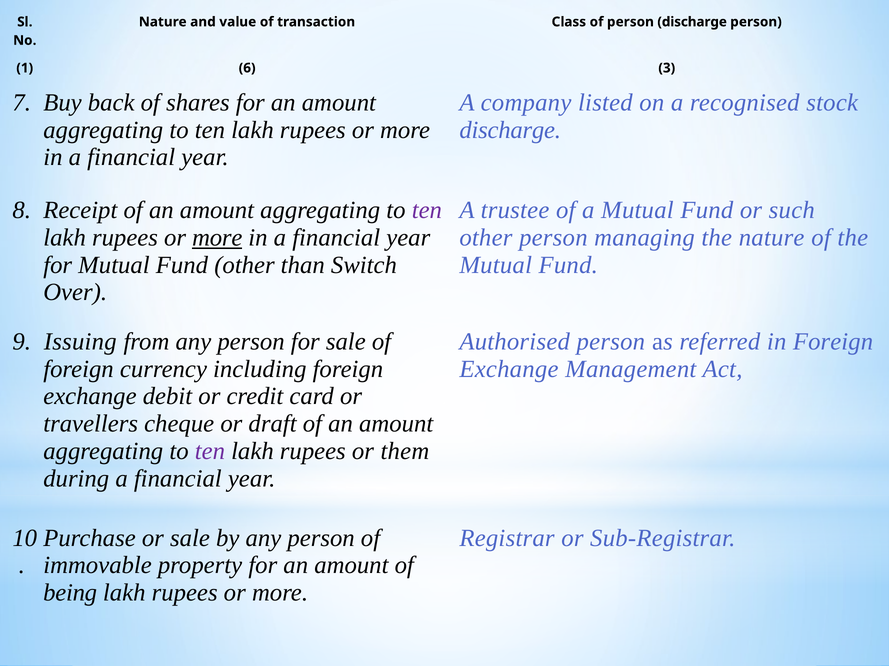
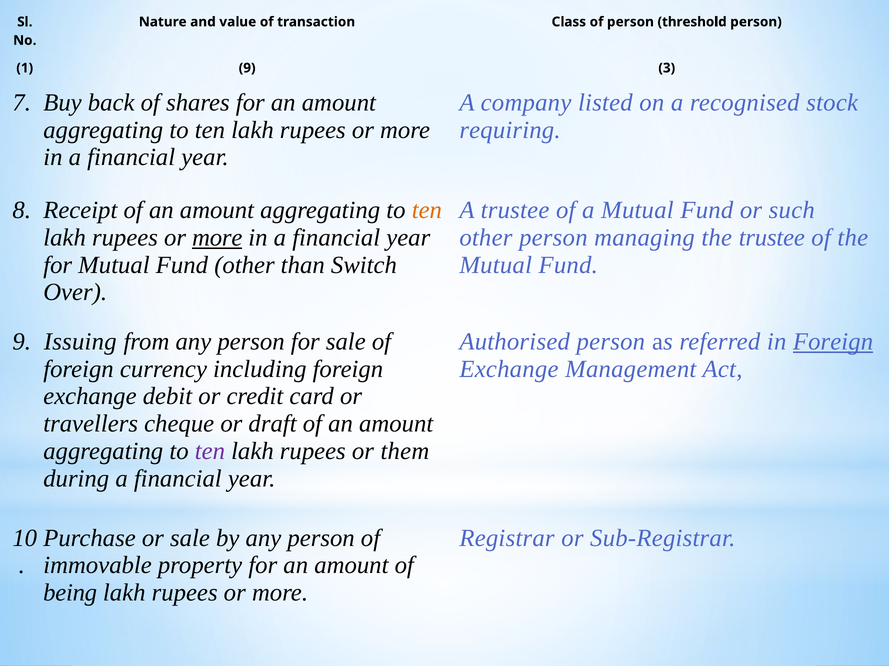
person discharge: discharge -> threshold
1 6: 6 -> 9
discharge at (510, 130): discharge -> requiring
ten at (427, 210) colour: purple -> orange
the nature: nature -> trustee
Foreign at (833, 342) underline: none -> present
